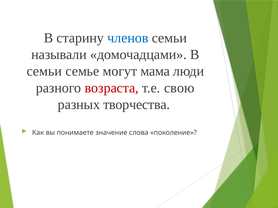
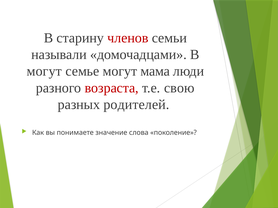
членов colour: blue -> red
семьи at (44, 71): семьи -> могут
творчества: творчества -> родителей
